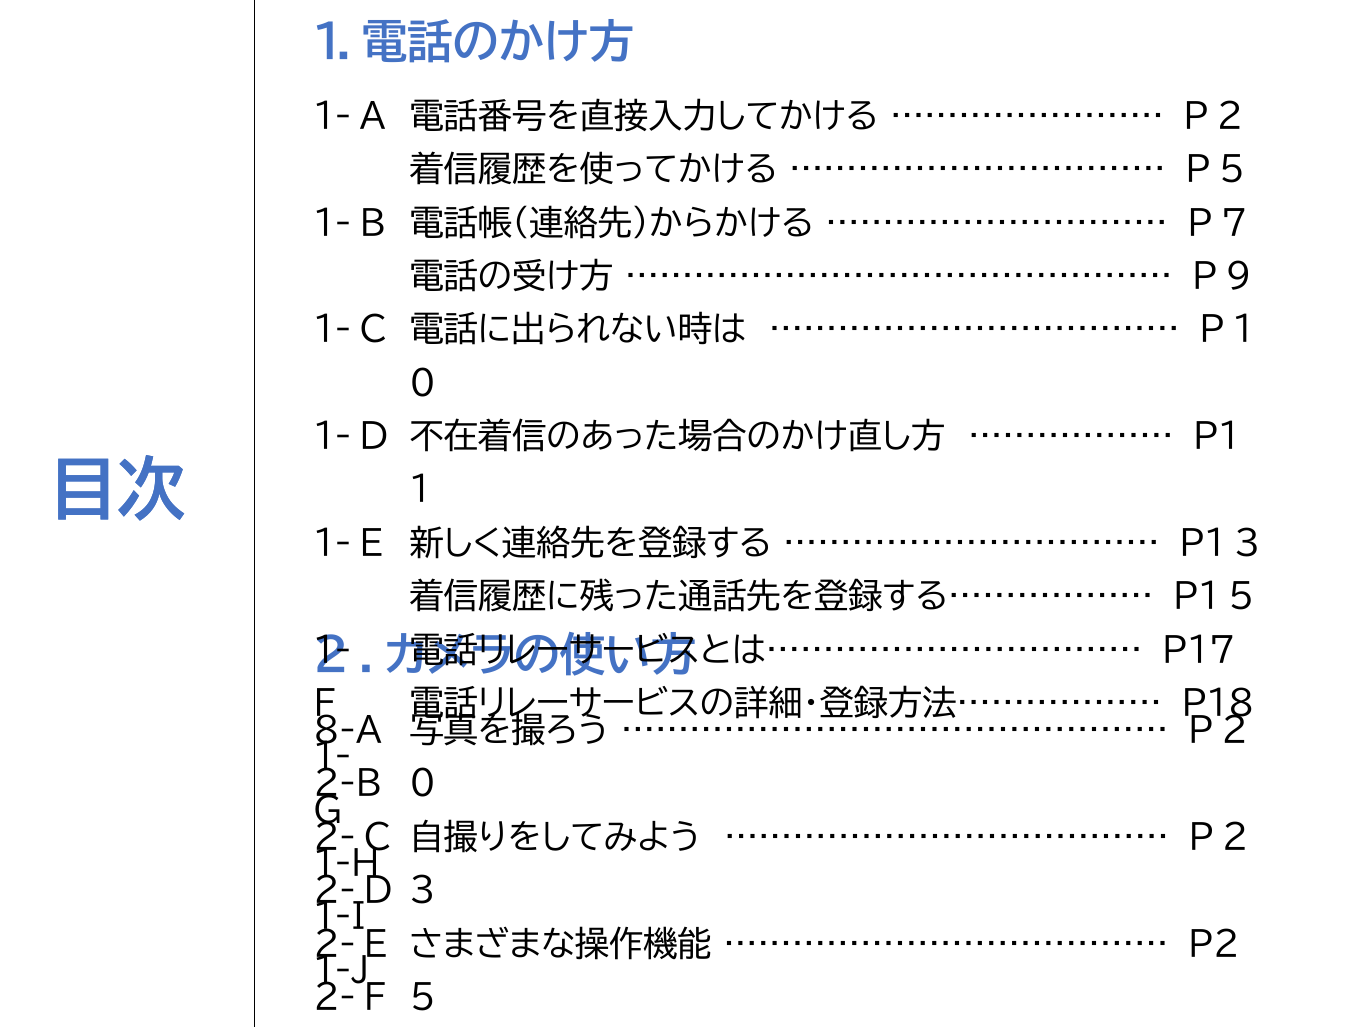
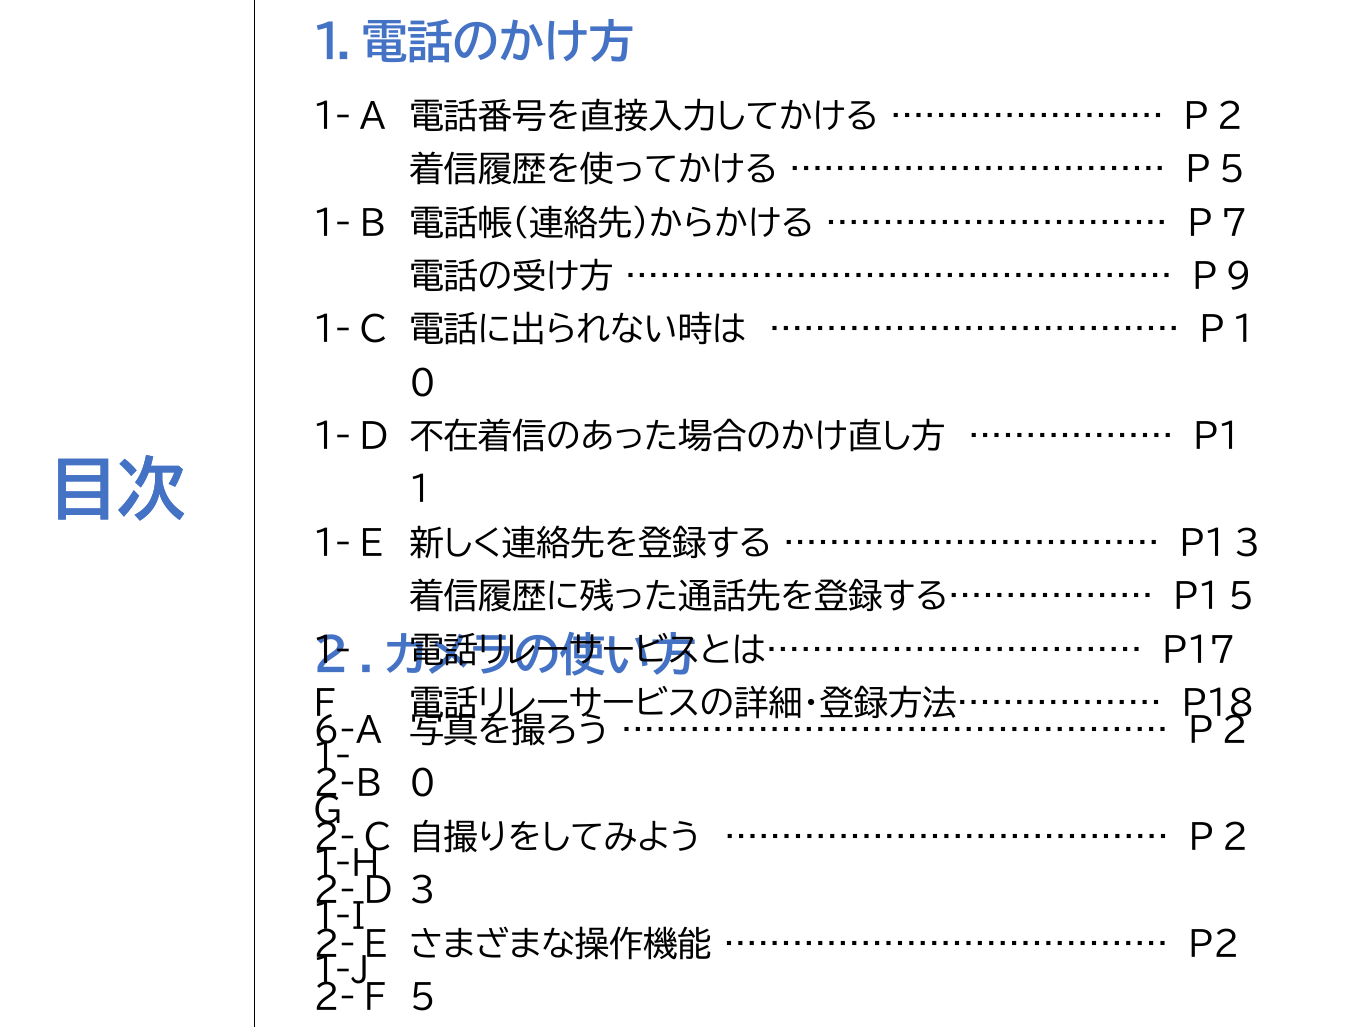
8-A: 8-A -> 6-A
